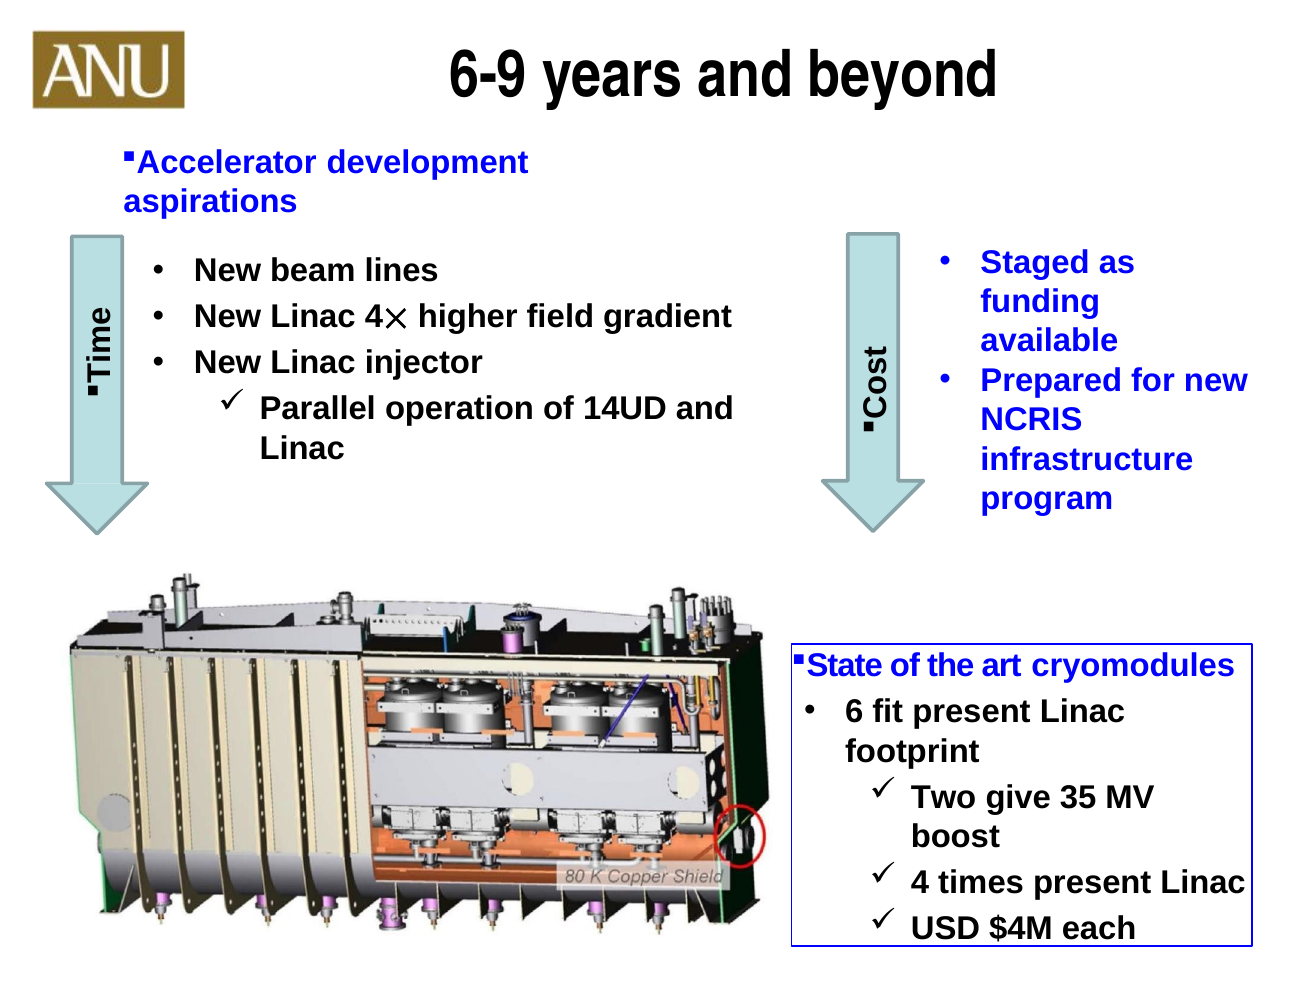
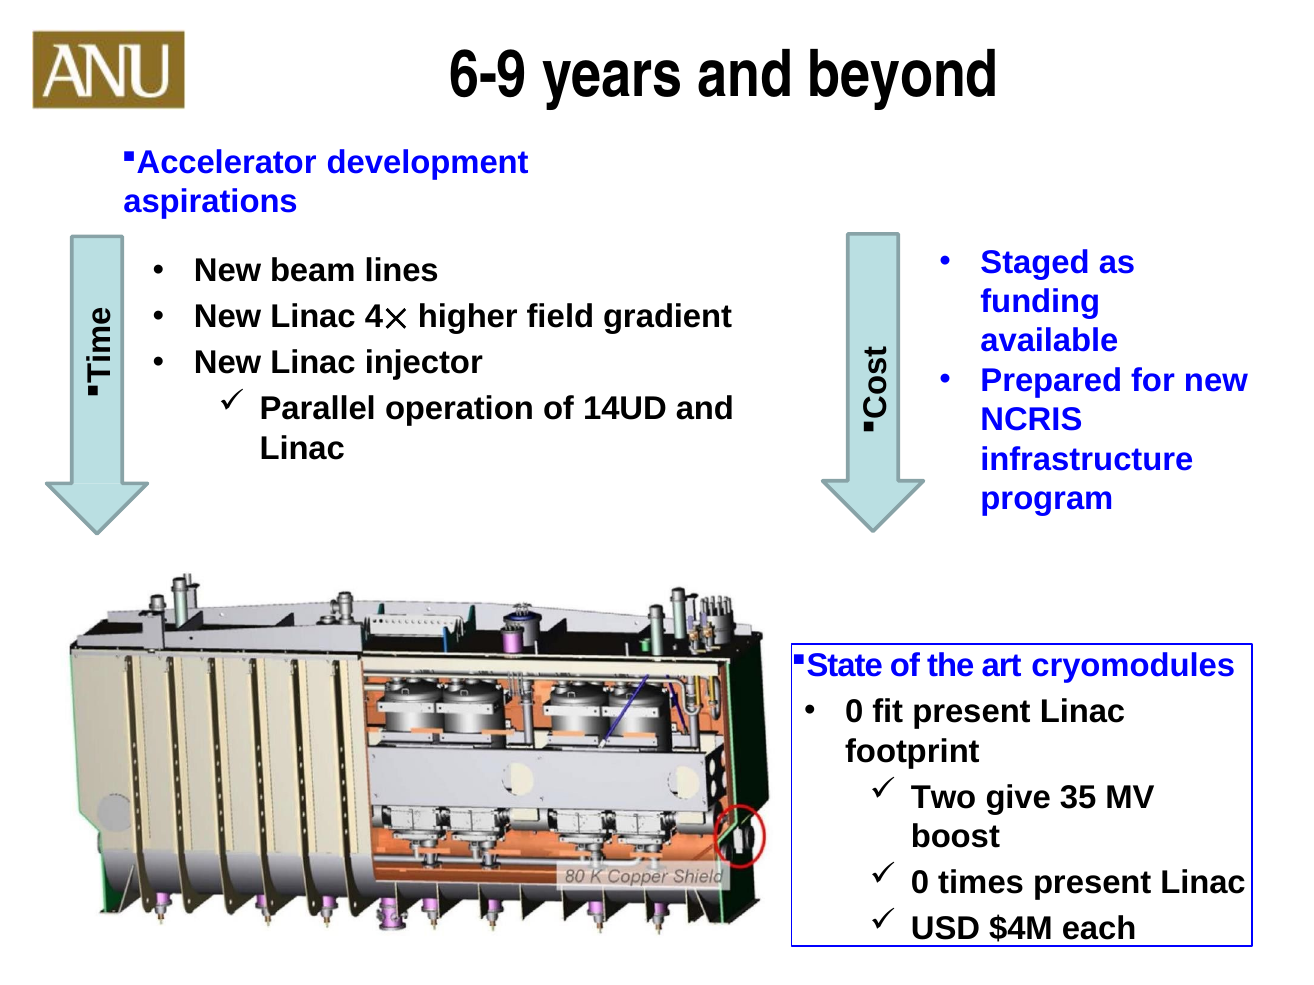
6 at (854, 712): 6 -> 0
4 at (920, 883): 4 -> 0
